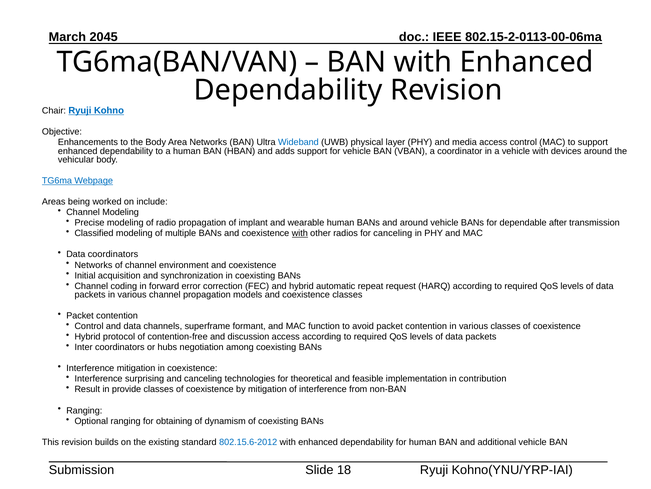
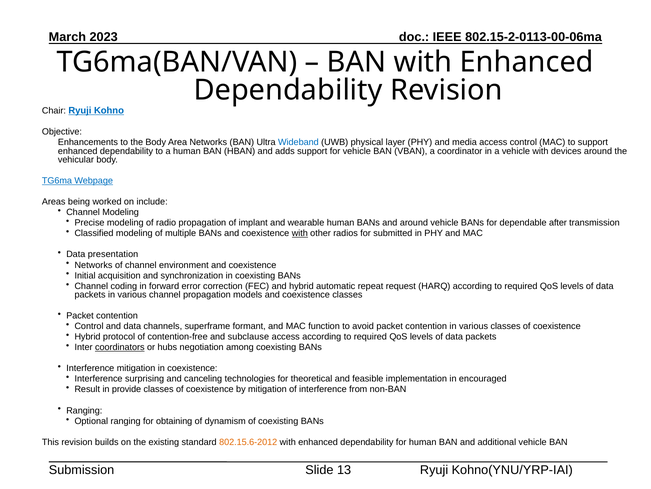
2045: 2045 -> 2023
for canceling: canceling -> submitted
Data coordinators: coordinators -> presentation
discussion: discussion -> subclause
coordinators at (120, 347) underline: none -> present
contribution: contribution -> encouraged
802.15.6-2012 colour: blue -> orange
18: 18 -> 13
